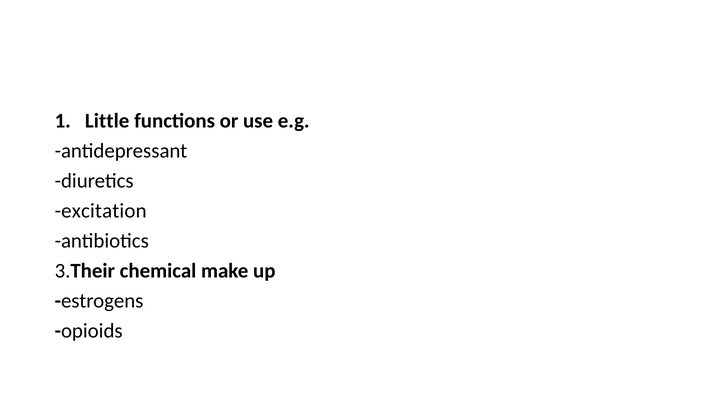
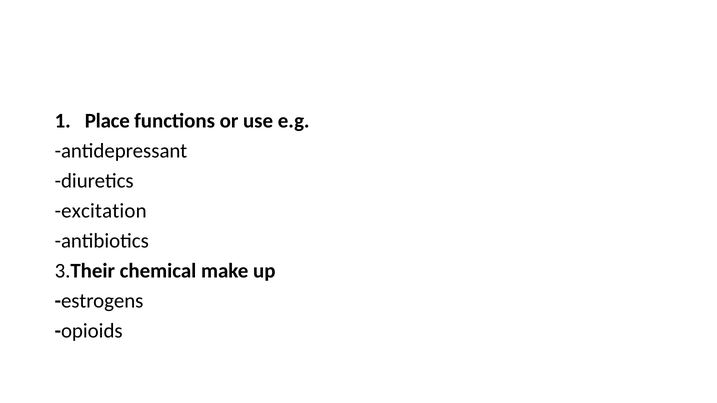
Little: Little -> Place
